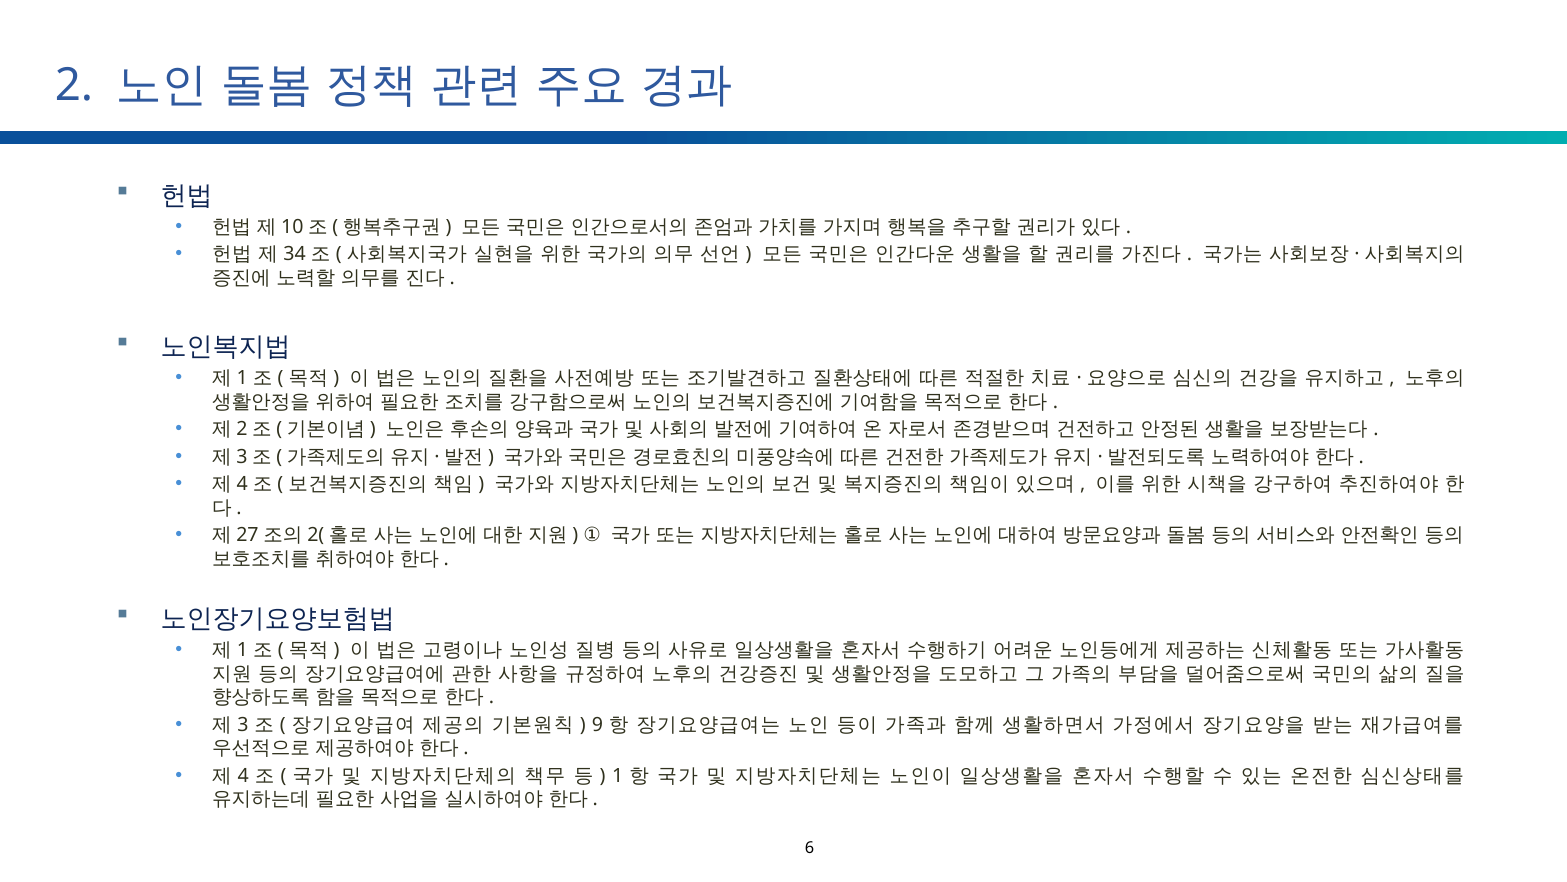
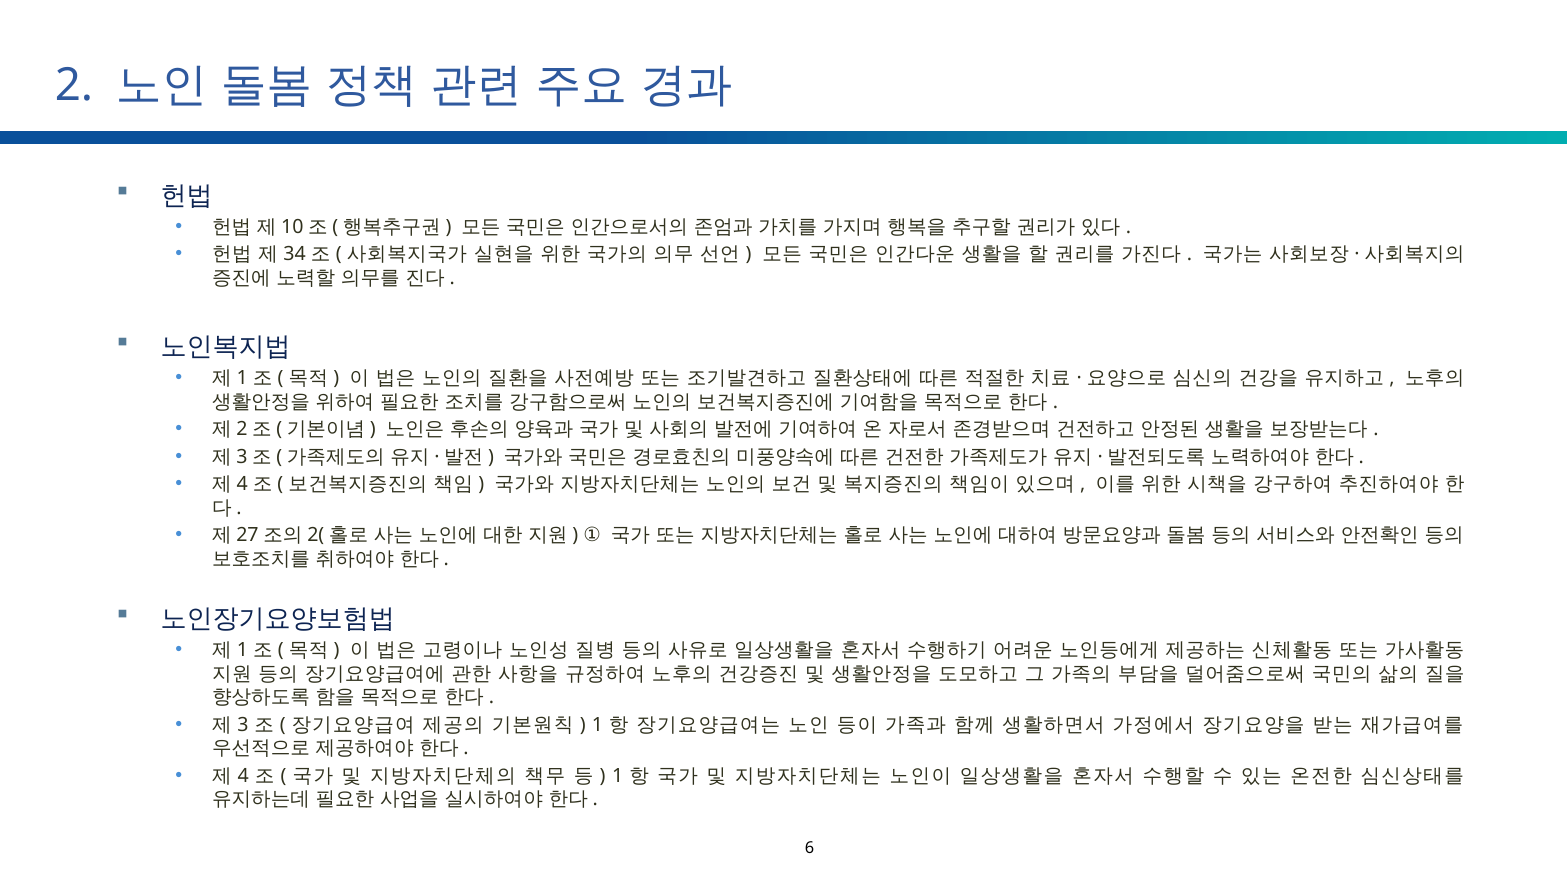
9 at (597, 724): 9 -> 1
